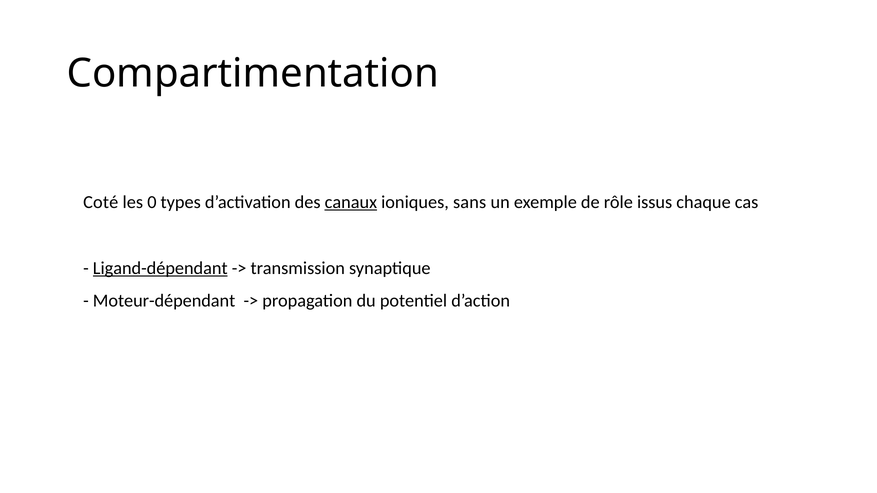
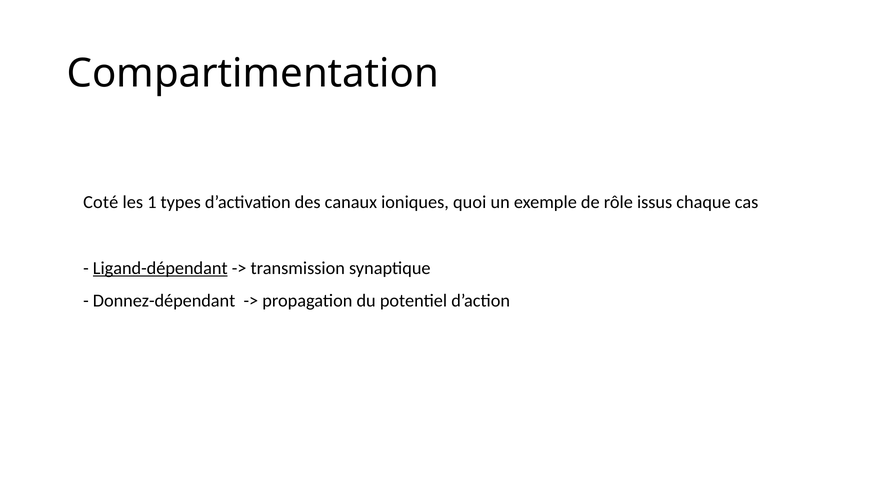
0: 0 -> 1
canaux underline: present -> none
sans: sans -> quoi
Moteur-dépendant: Moteur-dépendant -> Donnez-dépendant
